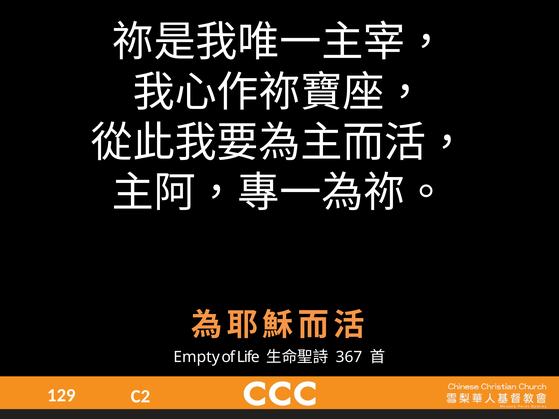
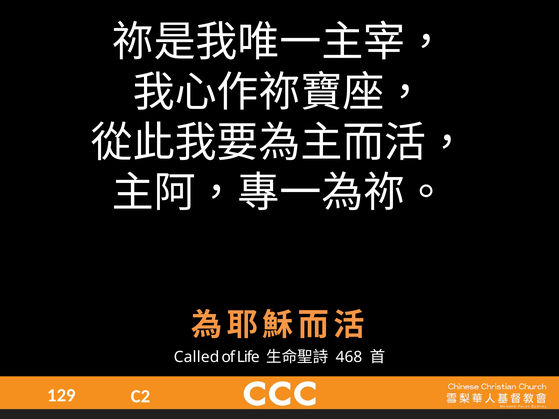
Empty: Empty -> Called
367: 367 -> 468
